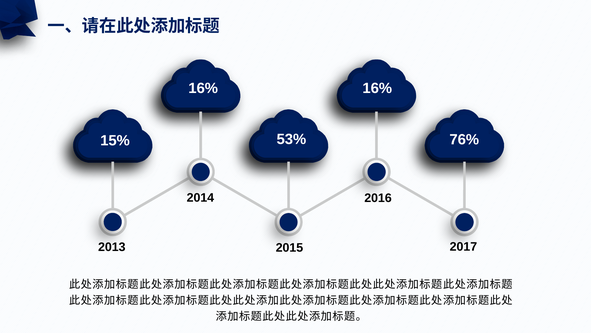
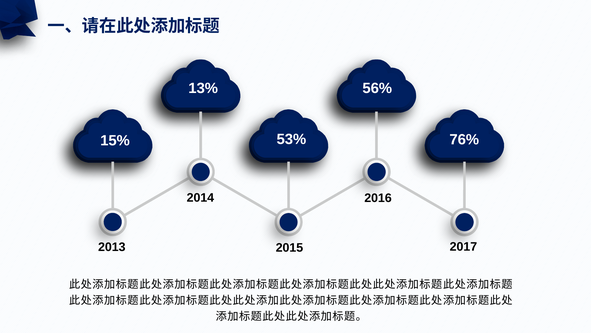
16% at (377, 88): 16% -> 56%
16% at (203, 88): 16% -> 13%
